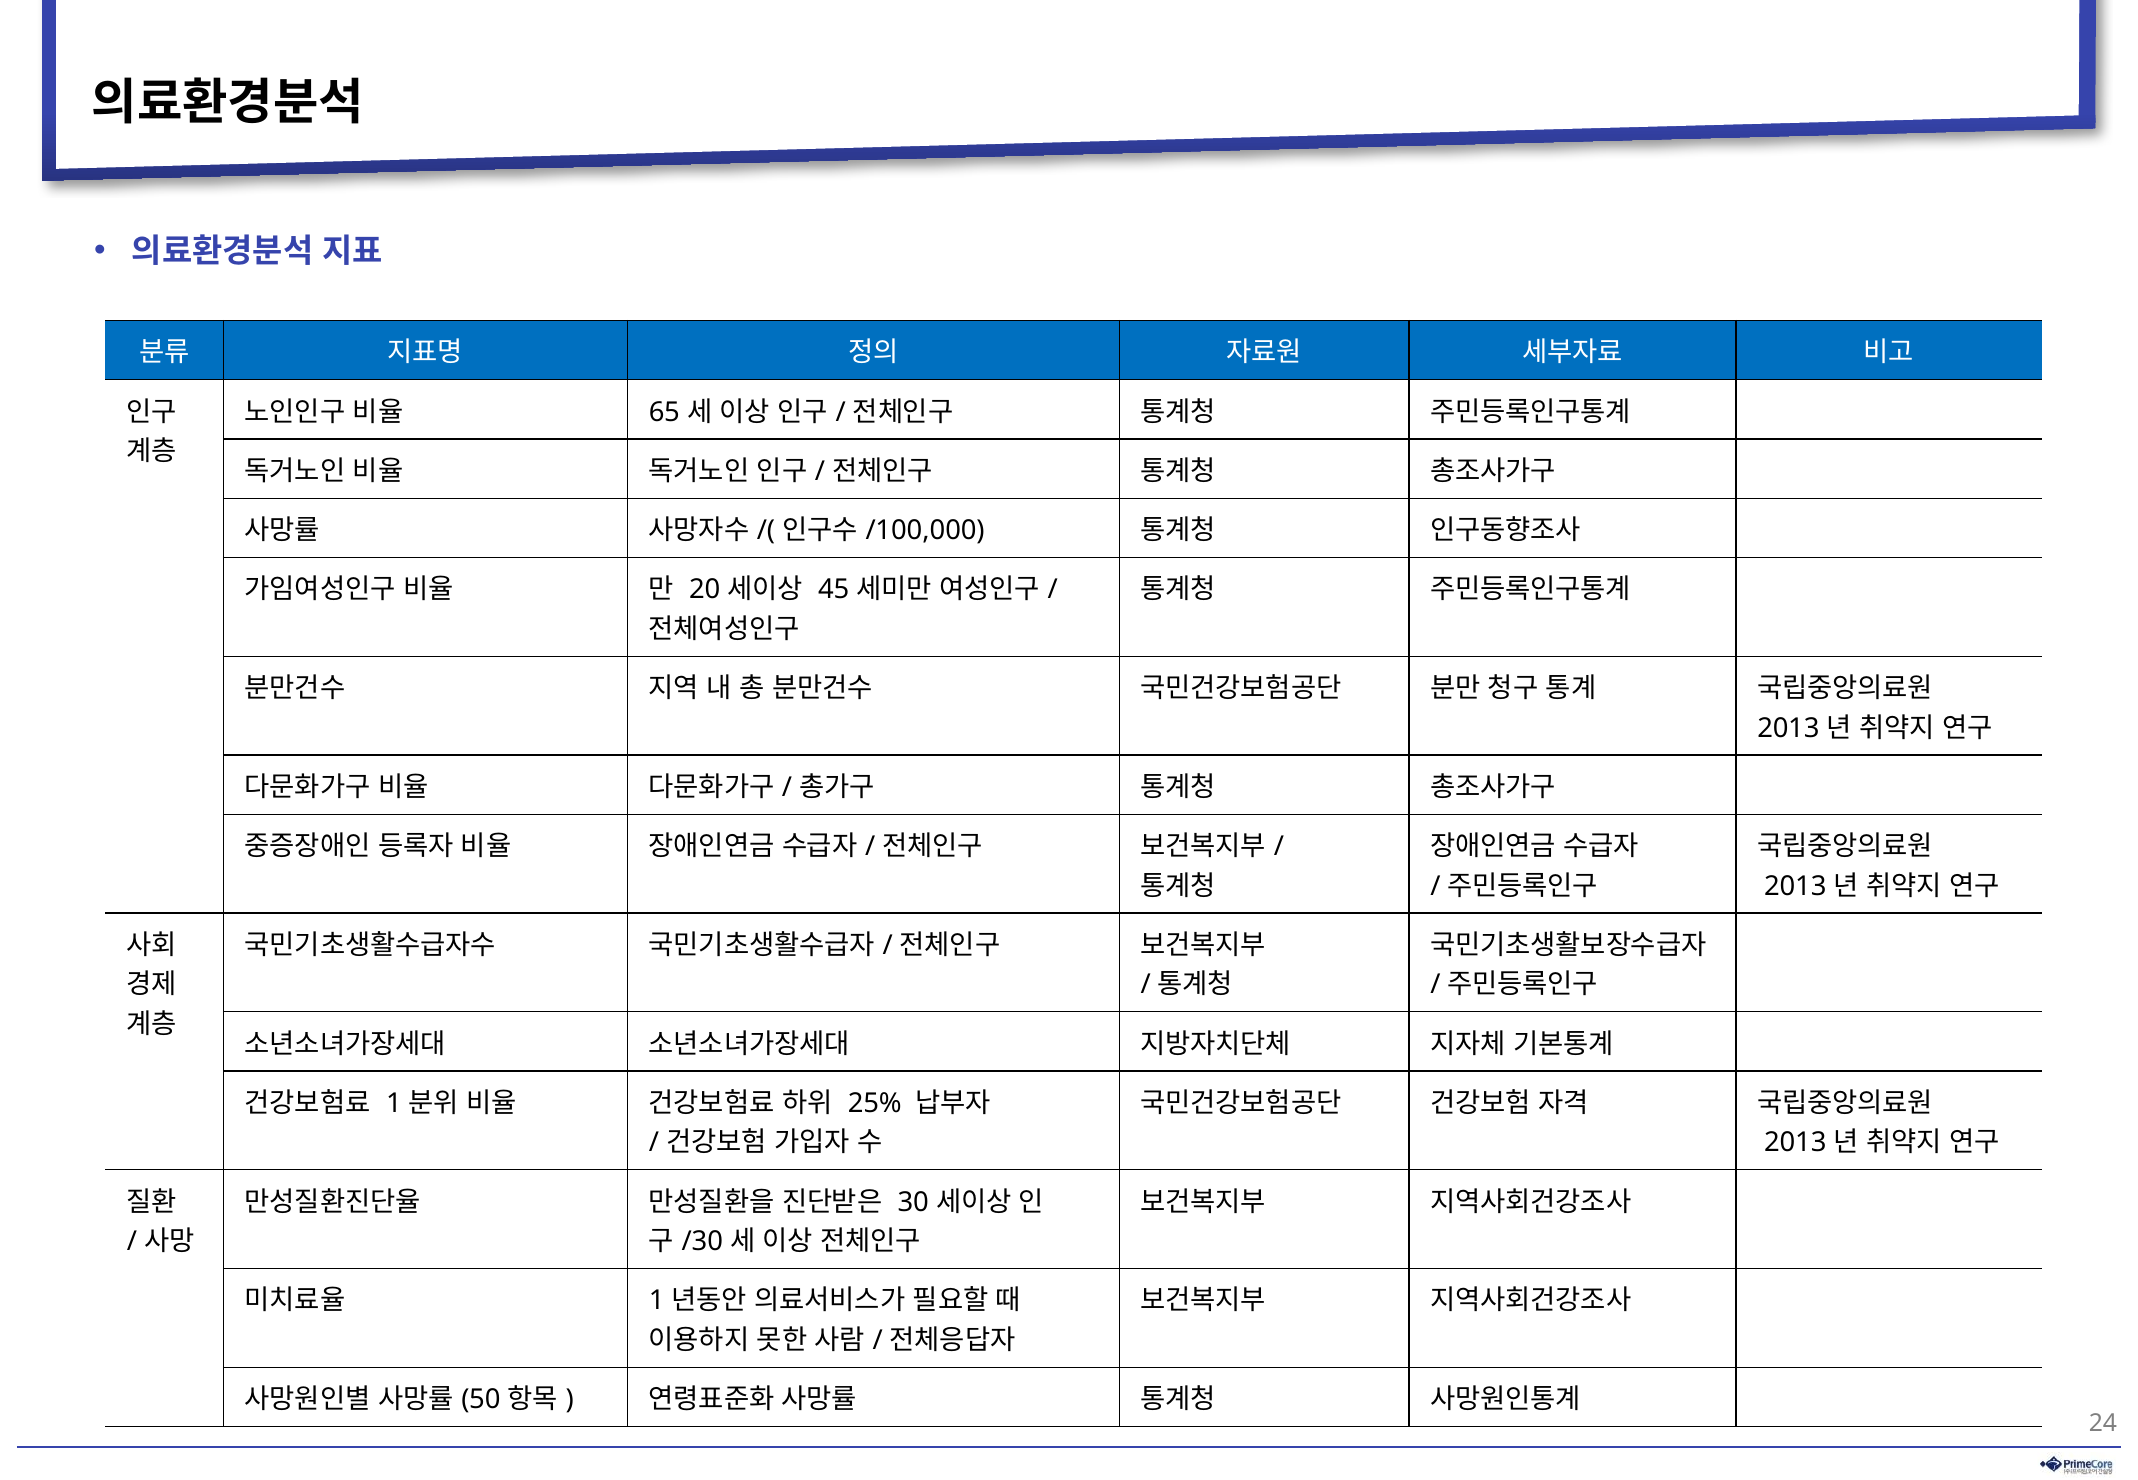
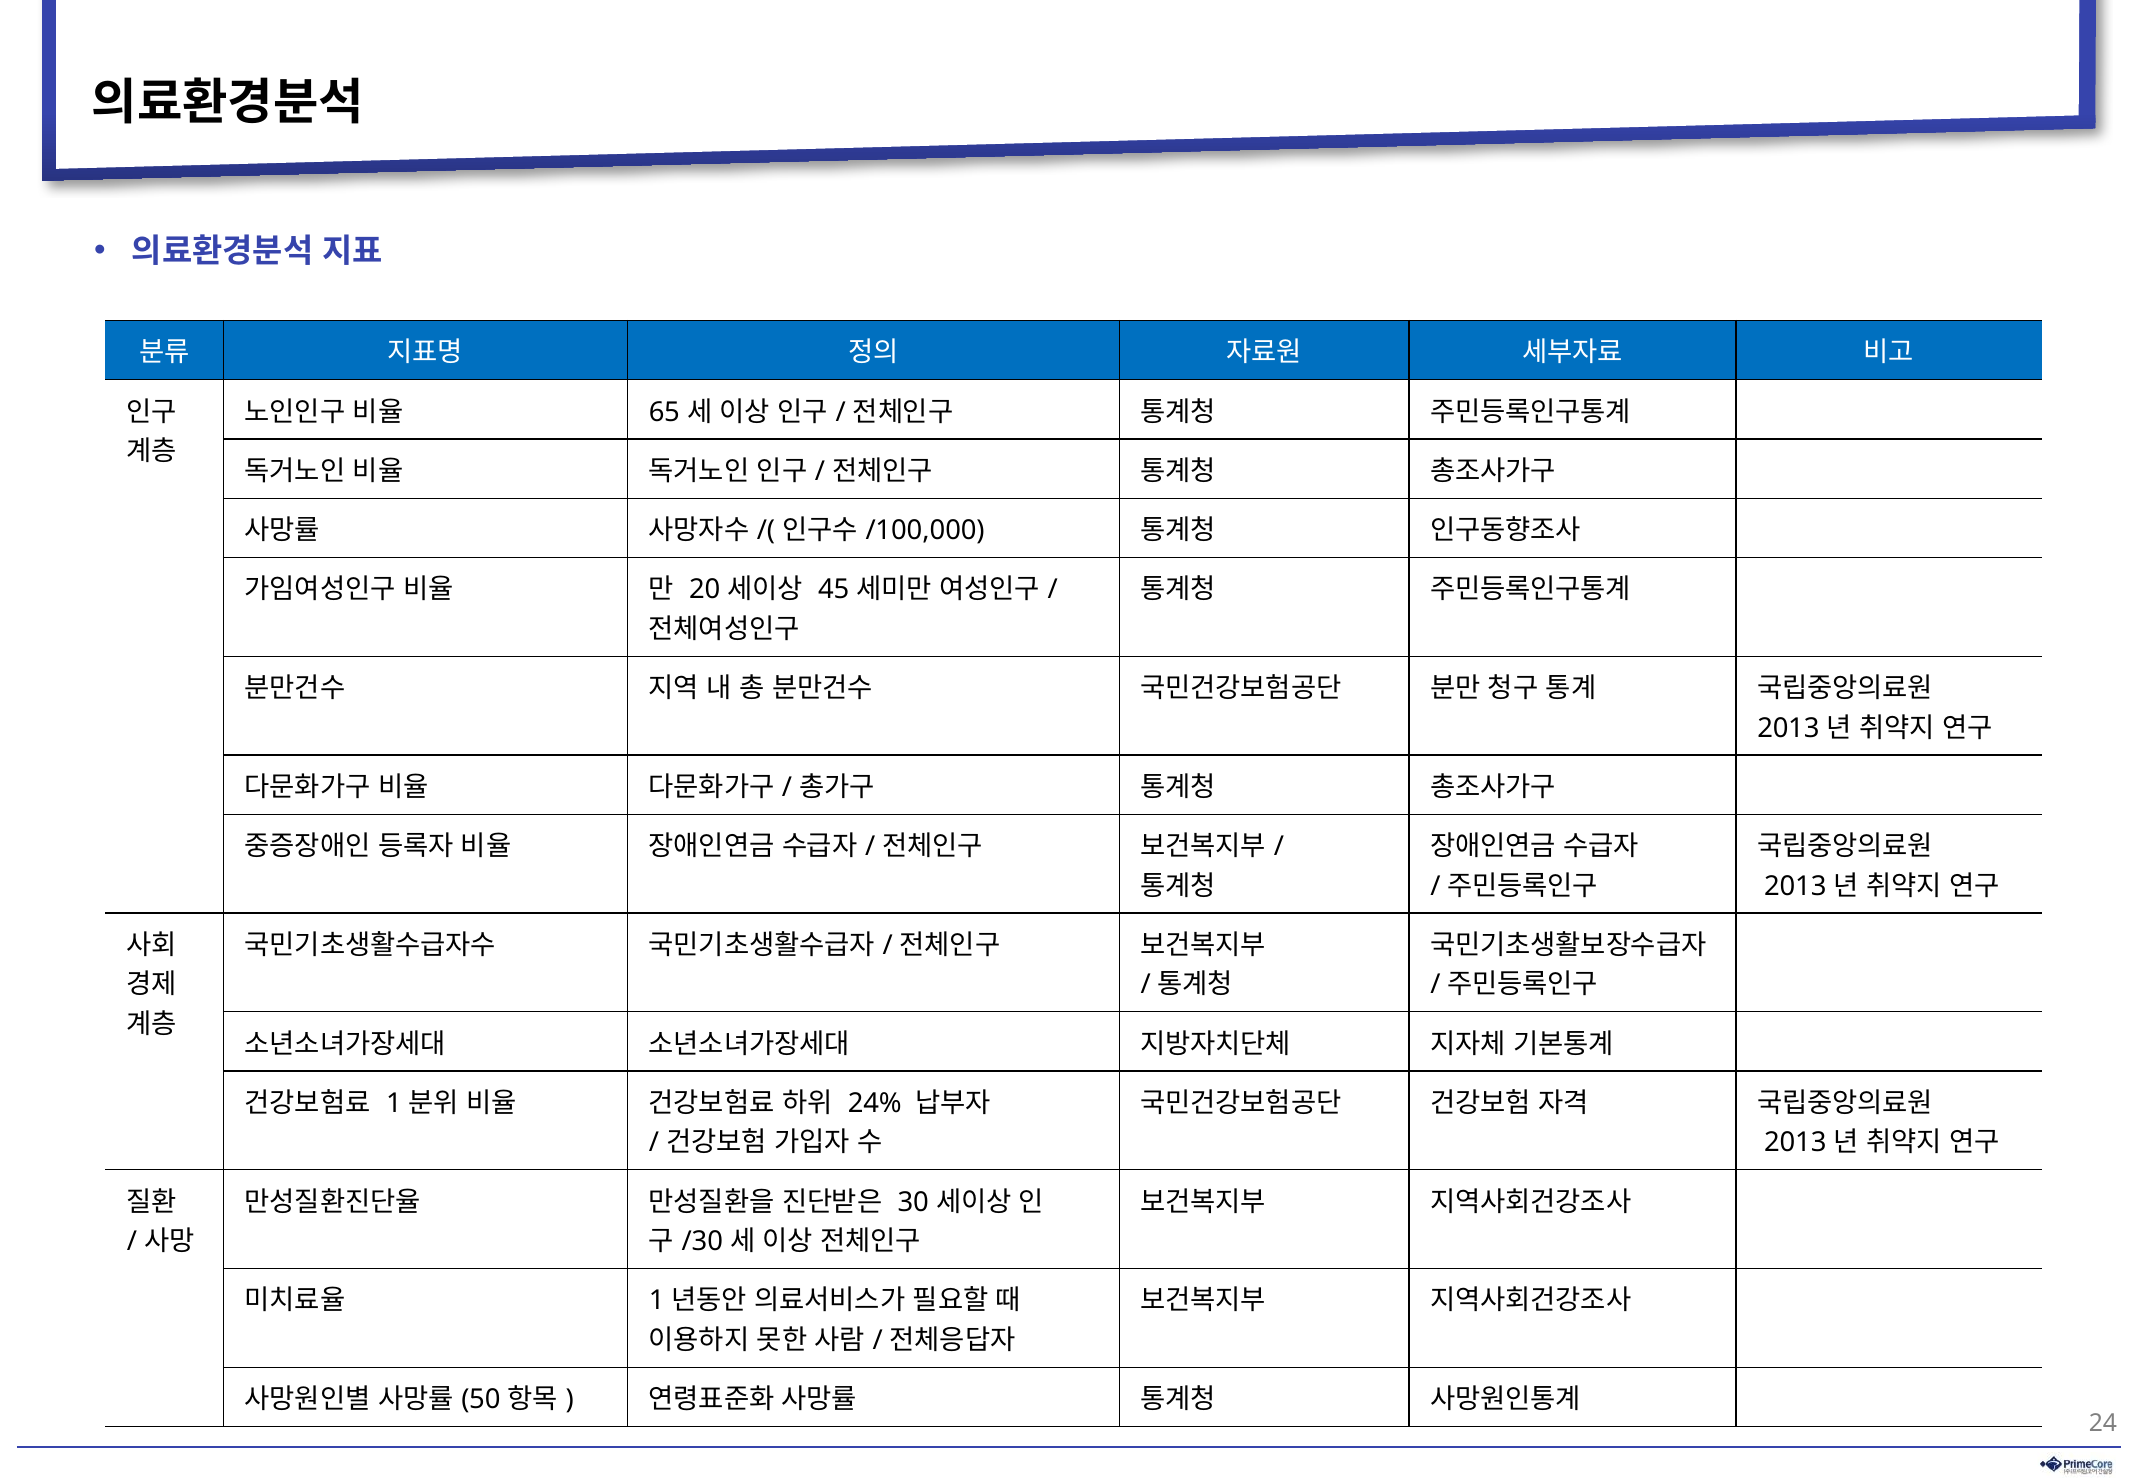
25%: 25% -> 24%
